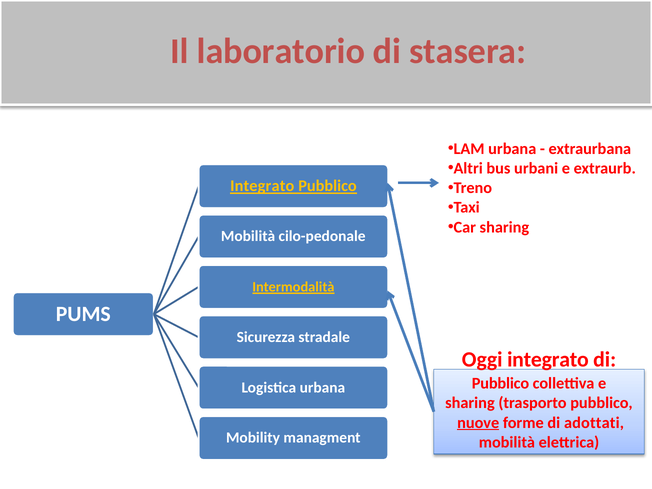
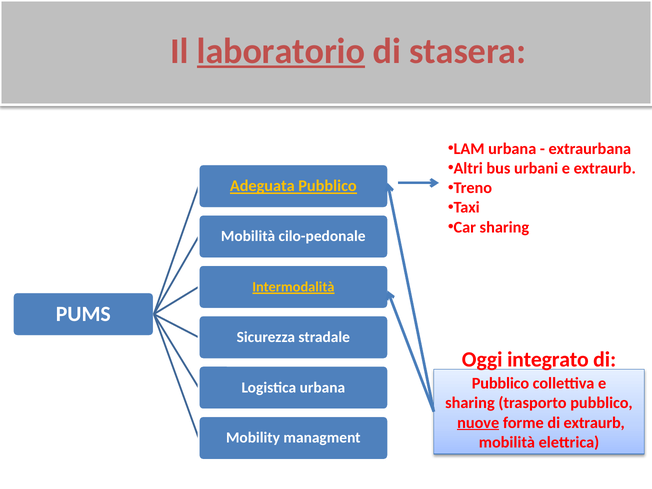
laboratorio underline: none -> present
Integrato at (262, 186): Integrato -> Adeguata
di adottati: adottati -> extraurb
